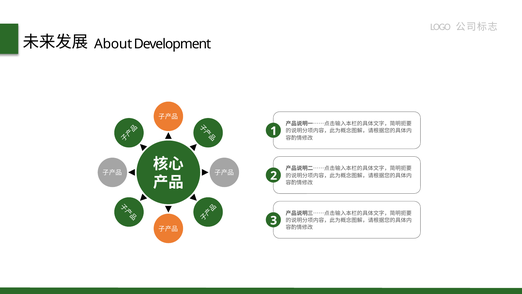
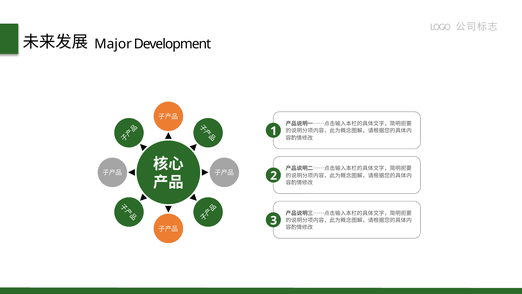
About: About -> Major
